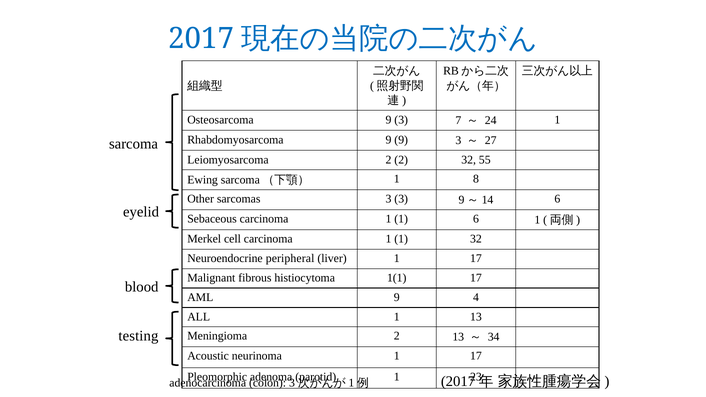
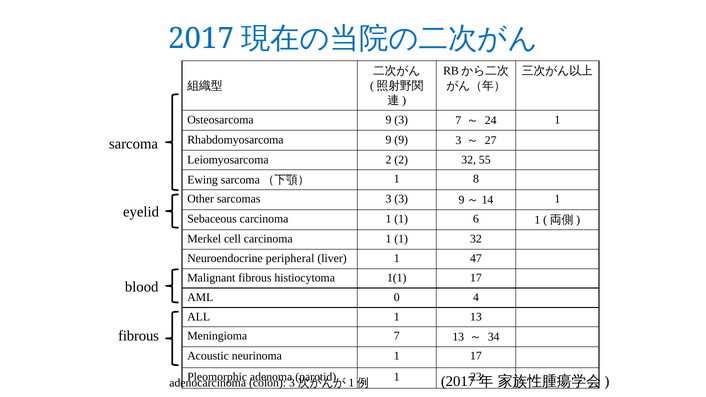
9～14 6: 6 -> 1
liver 1 17: 17 -> 47
AML 9: 9 -> 0
testing at (138, 336): testing -> fibrous
Meningioma 2: 2 -> 7
